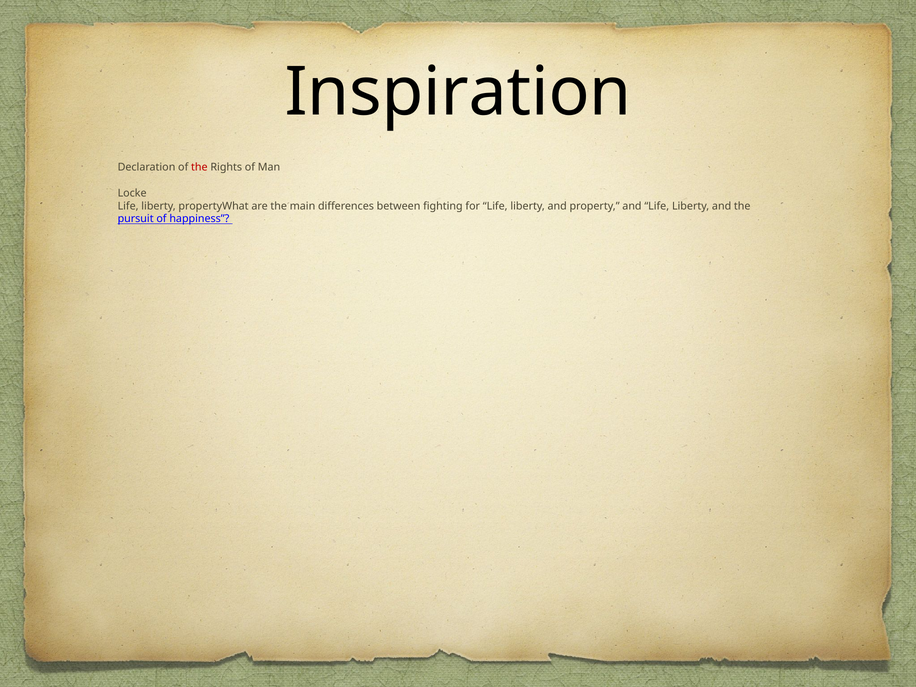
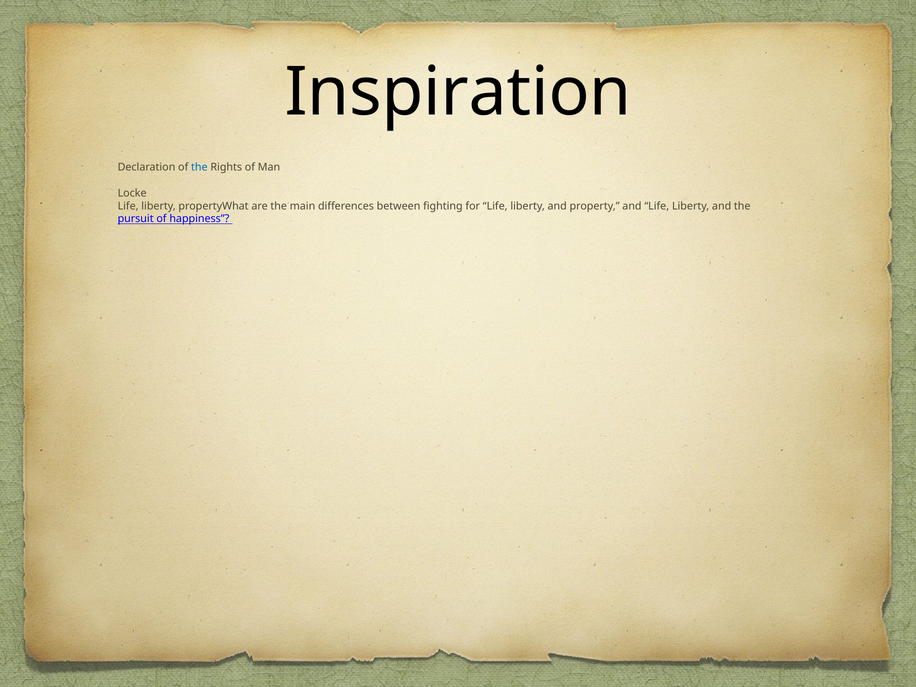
the at (199, 167) colour: red -> blue
